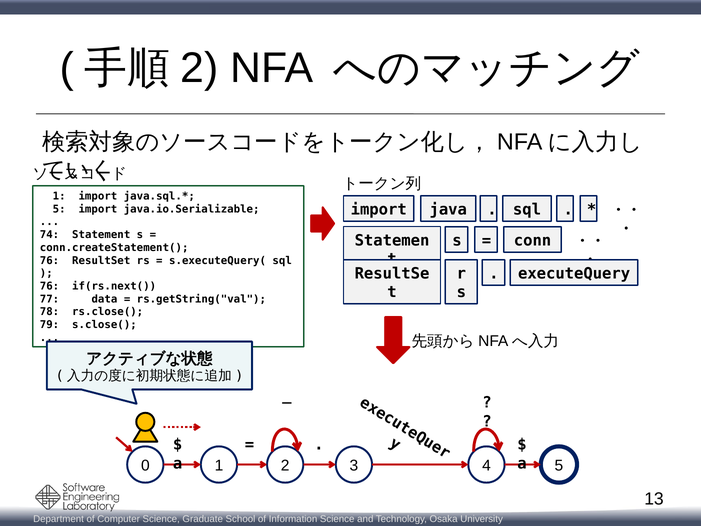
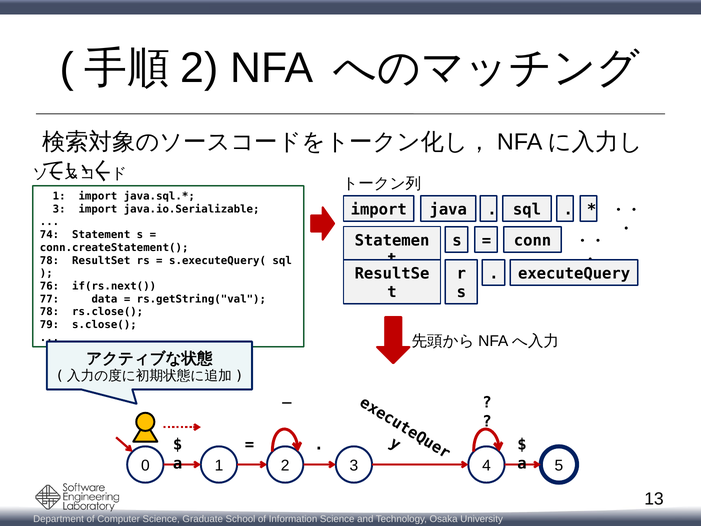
5 at (59, 209): 5 -> 3
76 at (50, 260): 76 -> 78
